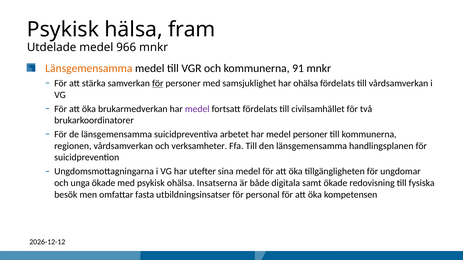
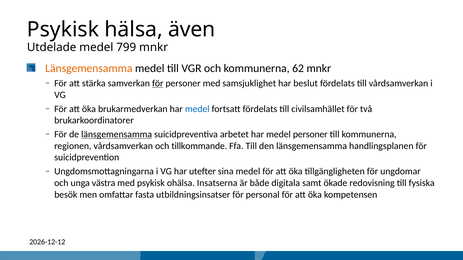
fram: fram -> även
966: 966 -> 799
91: 91 -> 62
har ohälsa: ohälsa -> beslut
medel at (197, 109) colour: purple -> blue
länsgemensamma at (117, 135) underline: none -> present
verksamheter: verksamheter -> tillkommande
unga ökade: ökade -> västra
